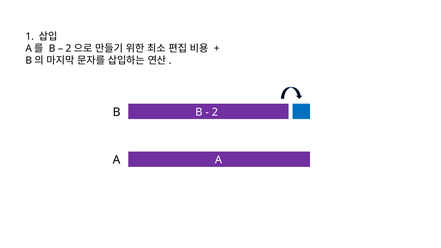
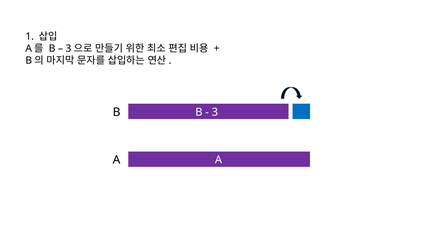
2 at (68, 48): 2 -> 3
2 at (215, 112): 2 -> 3
